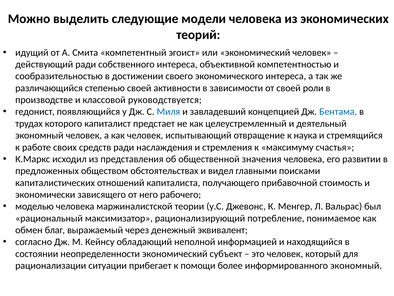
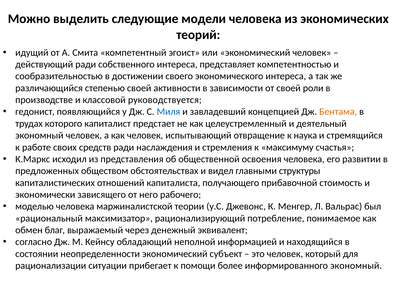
объективной: объективной -> представляет
Бентама colour: blue -> orange
значения: значения -> освоения
поисками: поисками -> структуры
